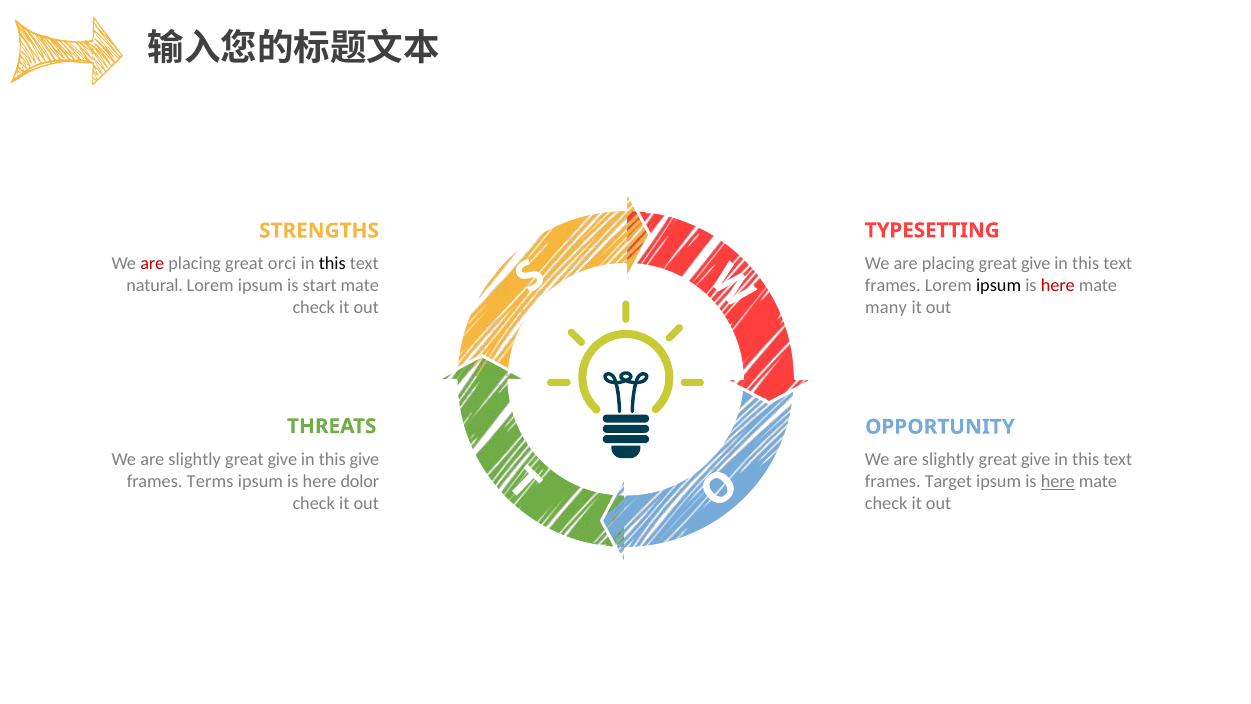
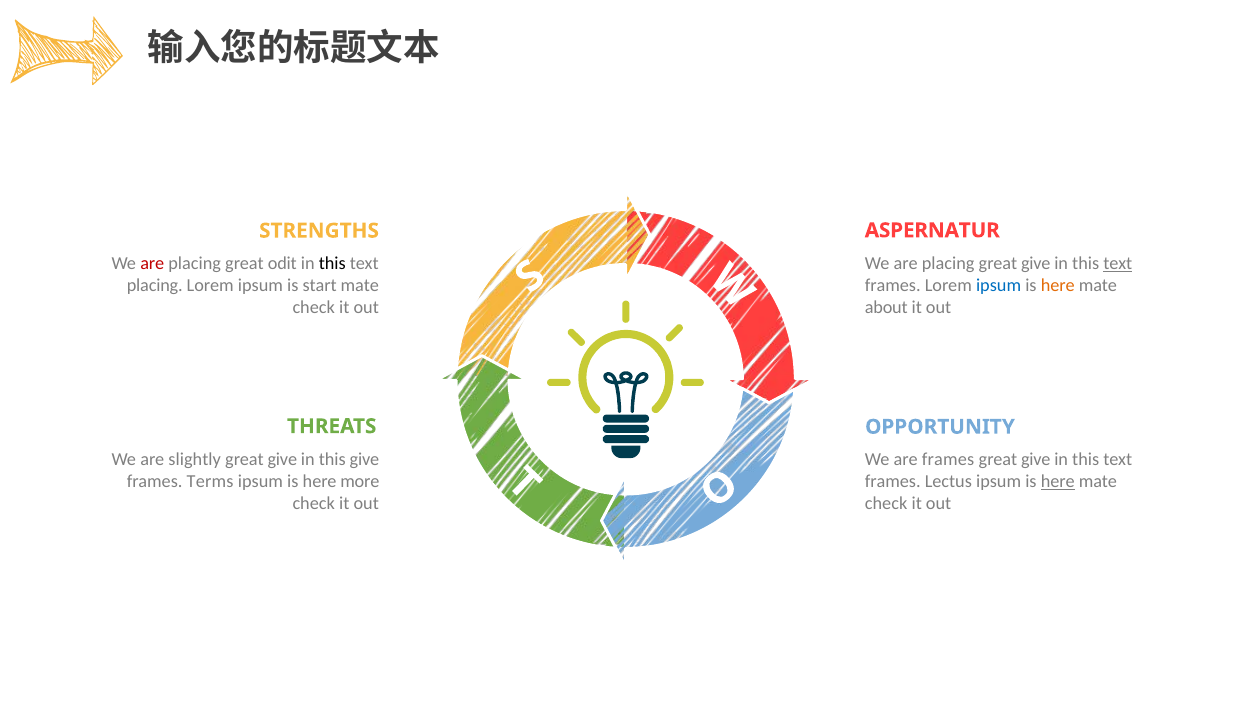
TYPESETTING: TYPESETTING -> ASPERNATUR
orci: orci -> odit
text at (1118, 264) underline: none -> present
natural at (155, 286): natural -> placing
ipsum at (999, 286) colour: black -> blue
here at (1058, 286) colour: red -> orange
many: many -> about
slightly at (948, 459): slightly -> frames
dolor: dolor -> more
Target: Target -> Lectus
